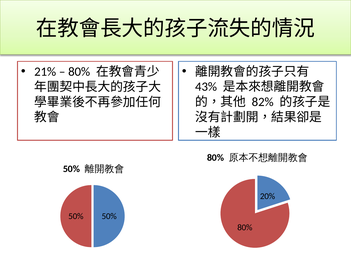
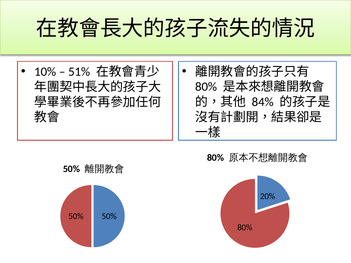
21%: 21% -> 10%
80% at (79, 72): 80% -> 51%
43% at (206, 87): 43% -> 80%
82%: 82% -> 84%
